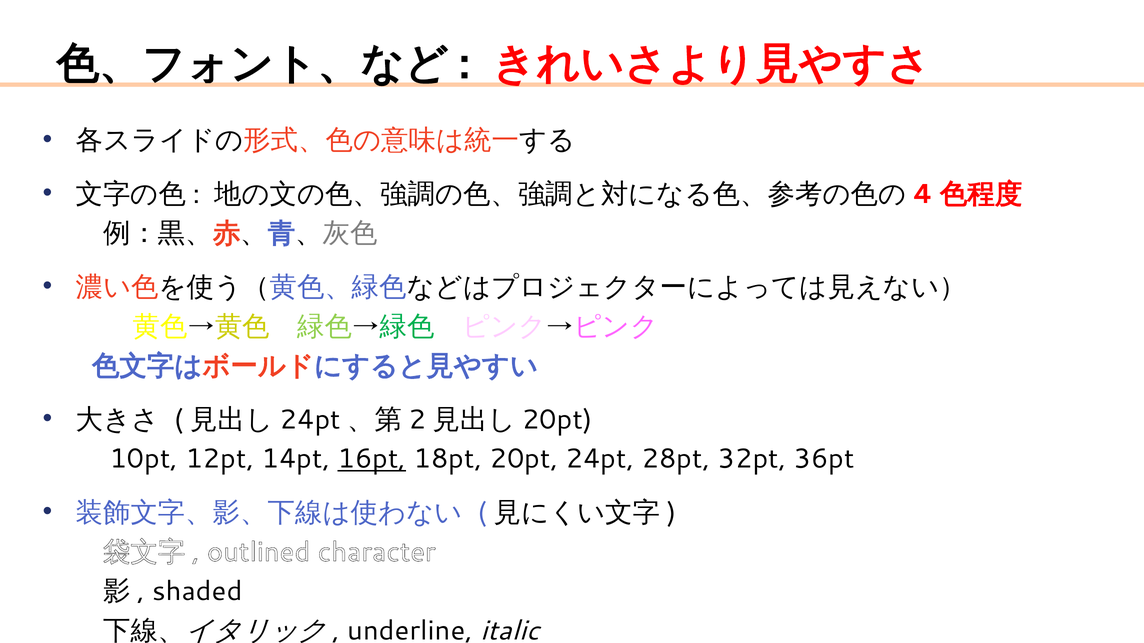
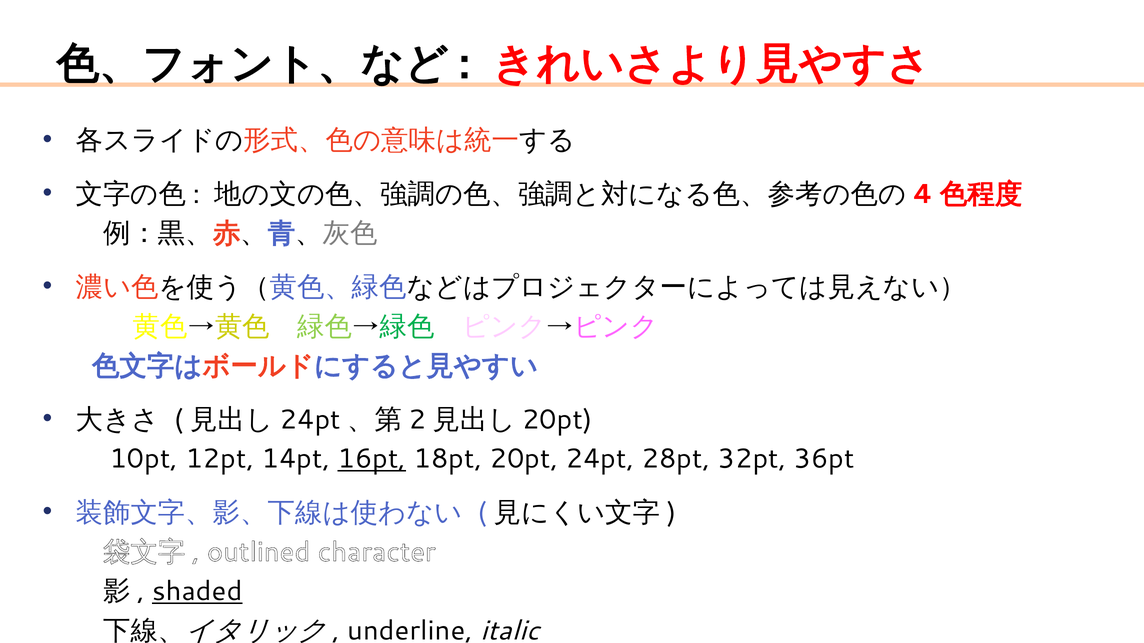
shaded underline: none -> present
